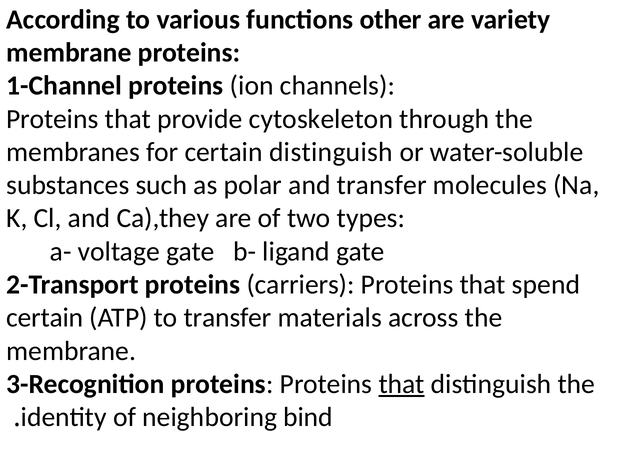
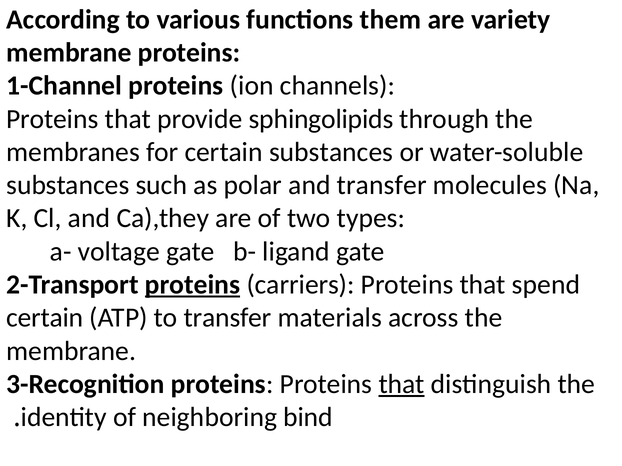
other: other -> them
cytoskeleton: cytoskeleton -> sphingolipids
certain distinguish: distinguish -> substances
proteins at (193, 285) underline: none -> present
